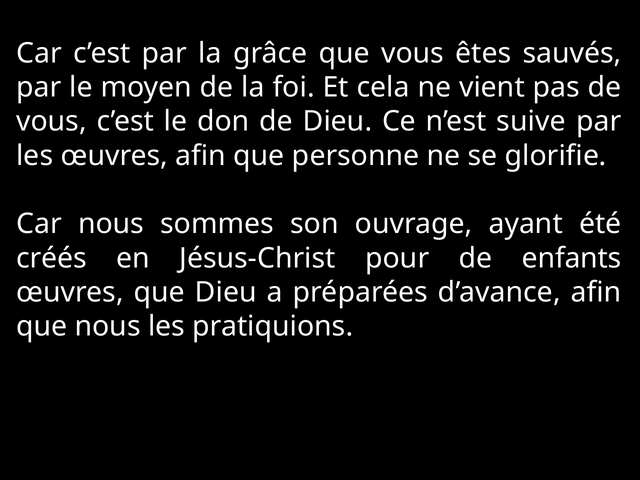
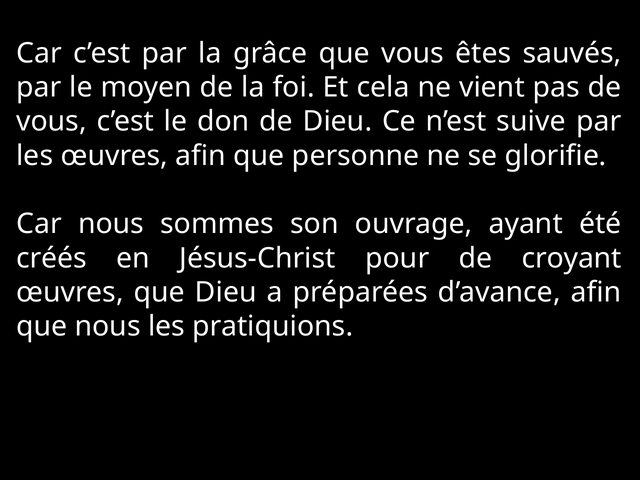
enfants: enfants -> croyant
